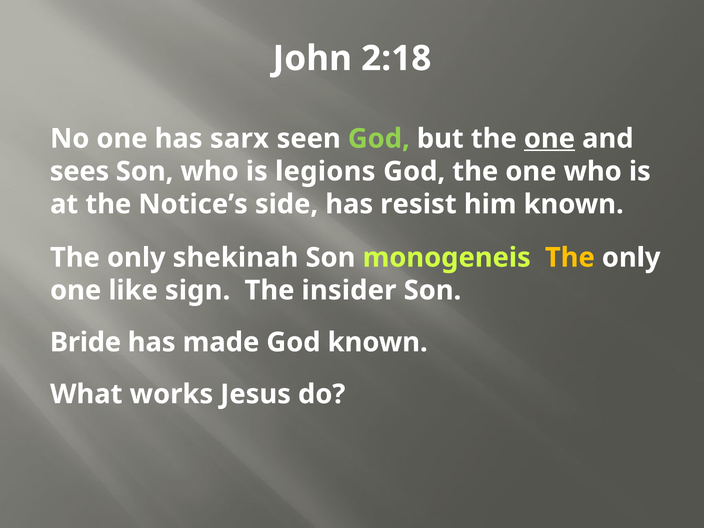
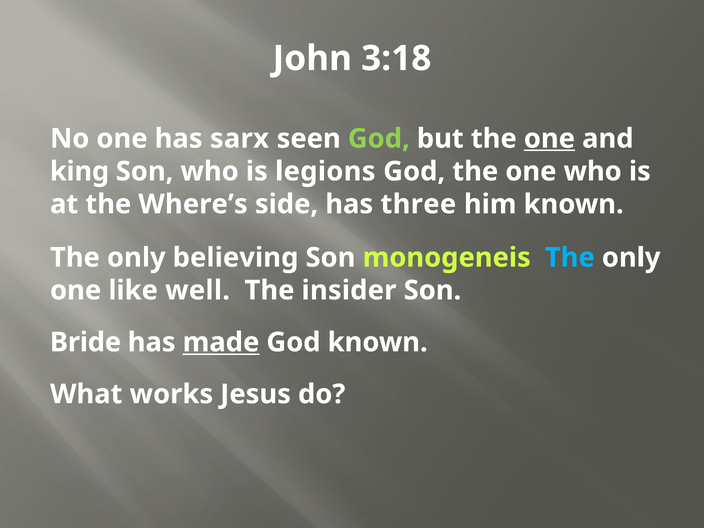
2:18: 2:18 -> 3:18
sees: sees -> king
Notice’s: Notice’s -> Where’s
resist: resist -> three
shekinah: shekinah -> believing
The at (570, 258) colour: yellow -> light blue
sign: sign -> well
made underline: none -> present
